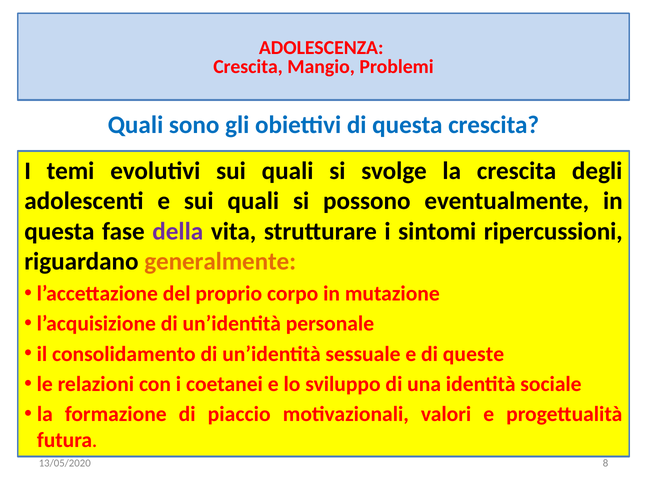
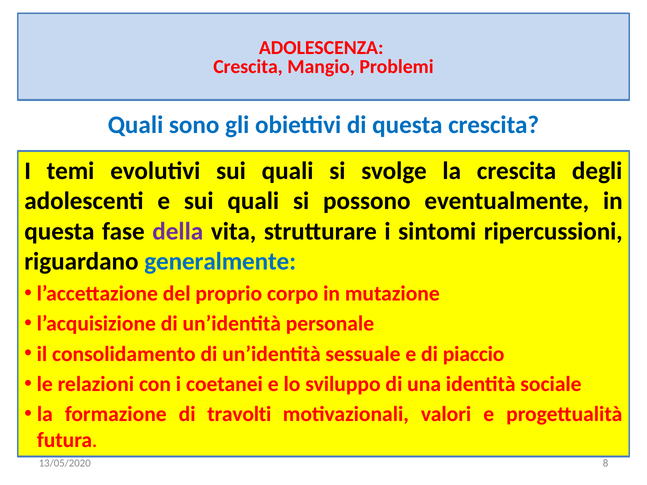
generalmente colour: orange -> blue
queste: queste -> piaccio
piaccio: piaccio -> travolti
